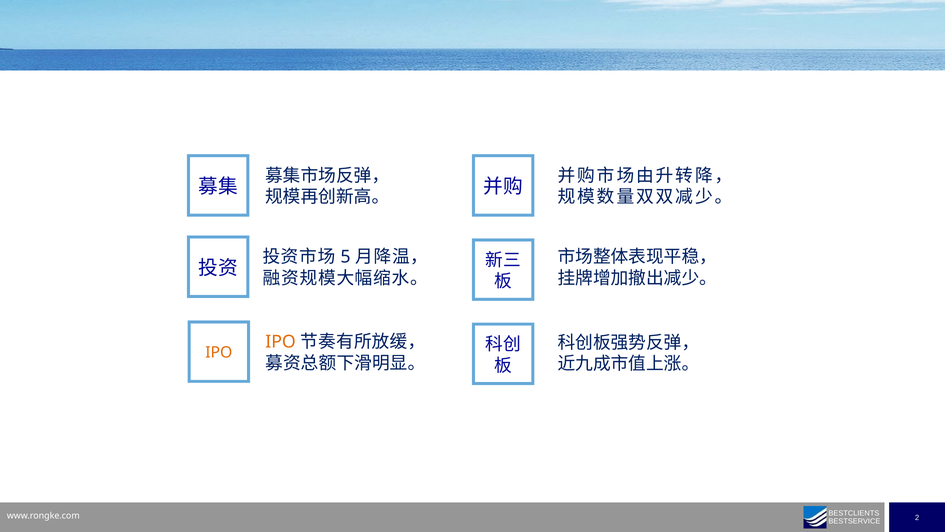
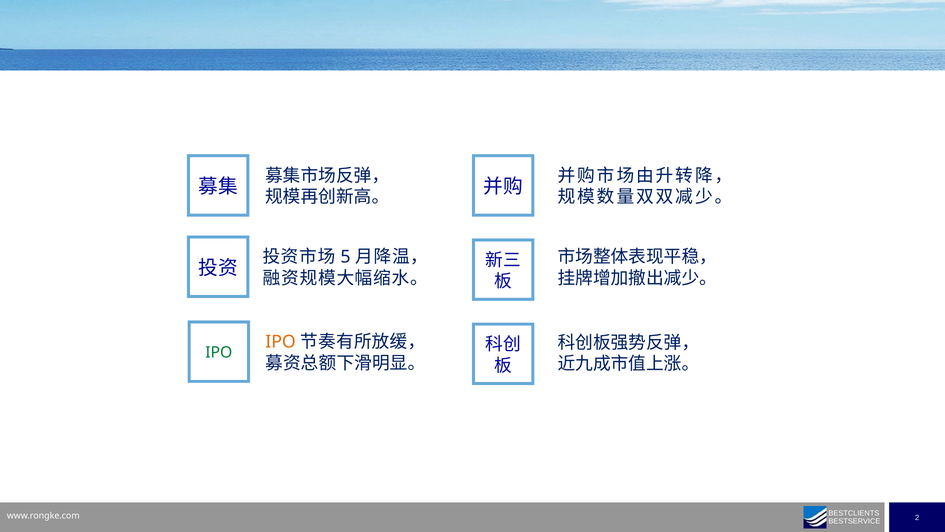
IPO at (219, 352) colour: orange -> green
